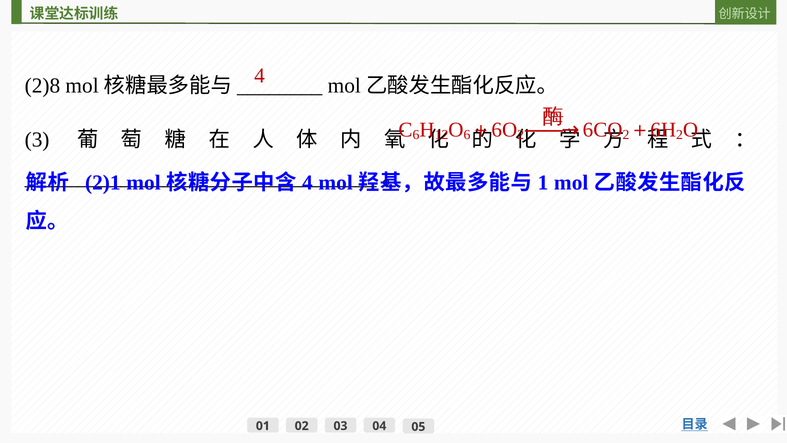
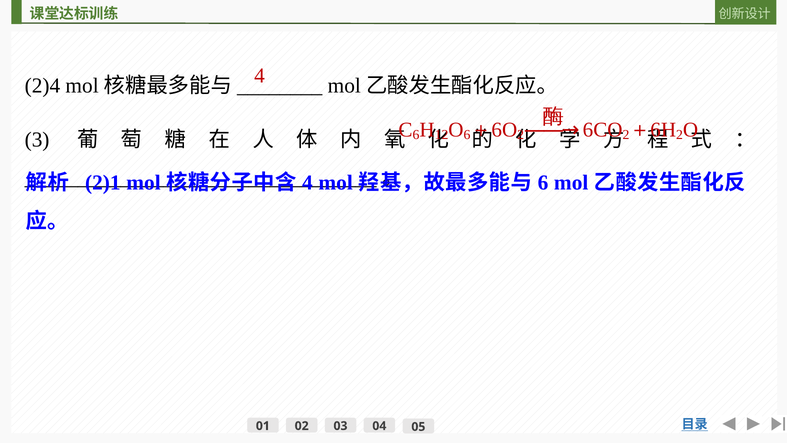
2)8: 2)8 -> 2)4
1 at (543, 183): 1 -> 6
